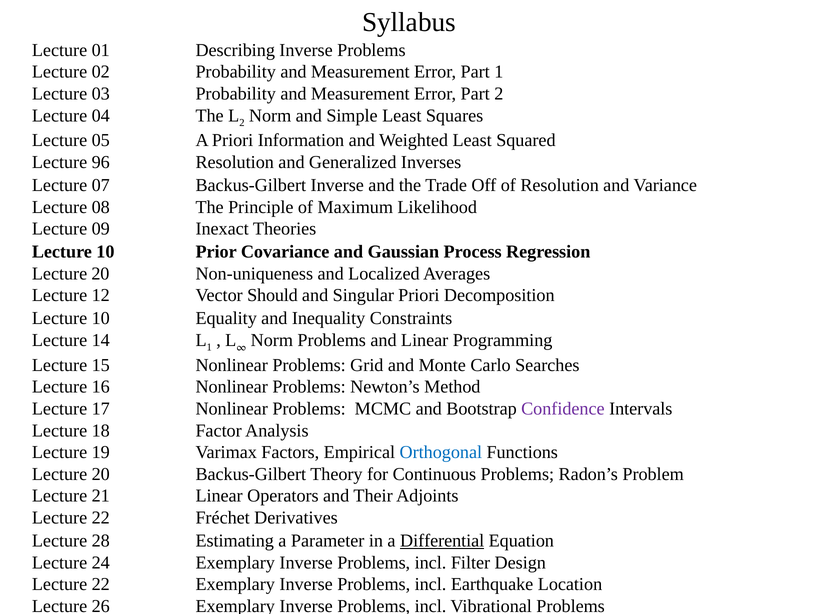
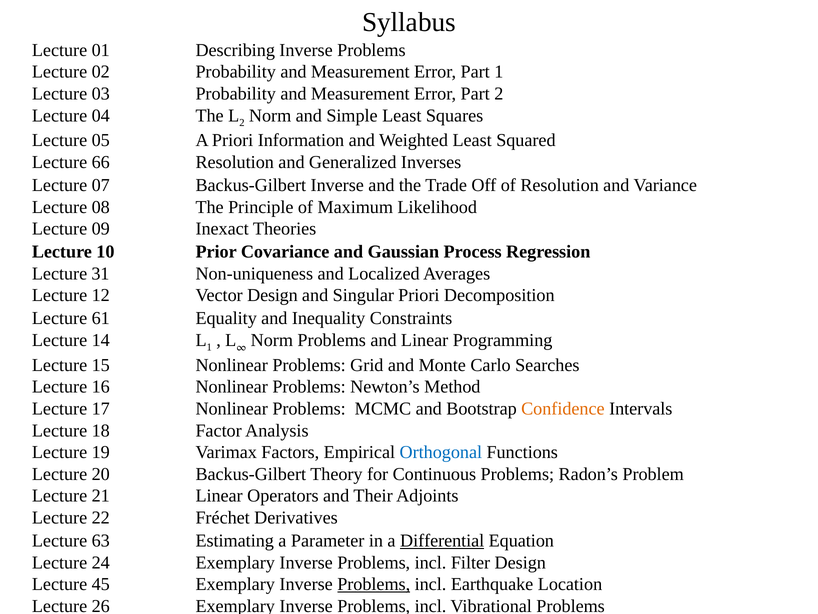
96: 96 -> 66
20 at (100, 273): 20 -> 31
Vector Should: Should -> Design
10 at (101, 318): 10 -> 61
Confidence colour: purple -> orange
28: 28 -> 63
22 at (101, 584): 22 -> 45
Problems at (374, 584) underline: none -> present
